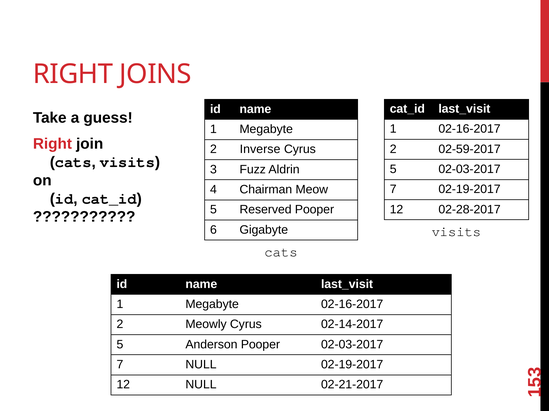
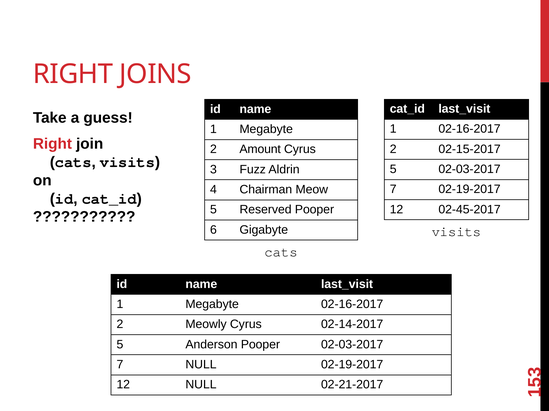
02-59-2017: 02-59-2017 -> 02-15-2017
Inverse: Inverse -> Amount
02-28-2017: 02-28-2017 -> 02-45-2017
